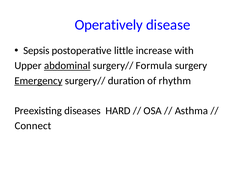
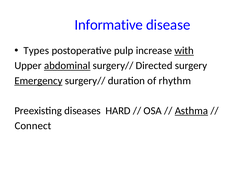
Operatively: Operatively -> Informative
Sepsis: Sepsis -> Types
little: little -> pulp
with underline: none -> present
Formula: Formula -> Directed
Asthma underline: none -> present
